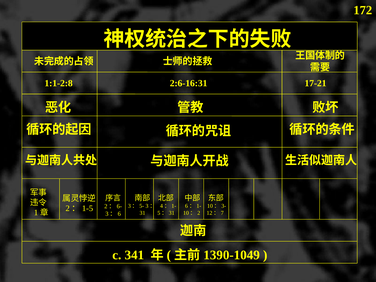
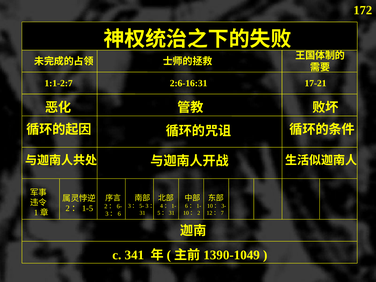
1:1-2:8: 1:1-2:8 -> 1:1-2:7
